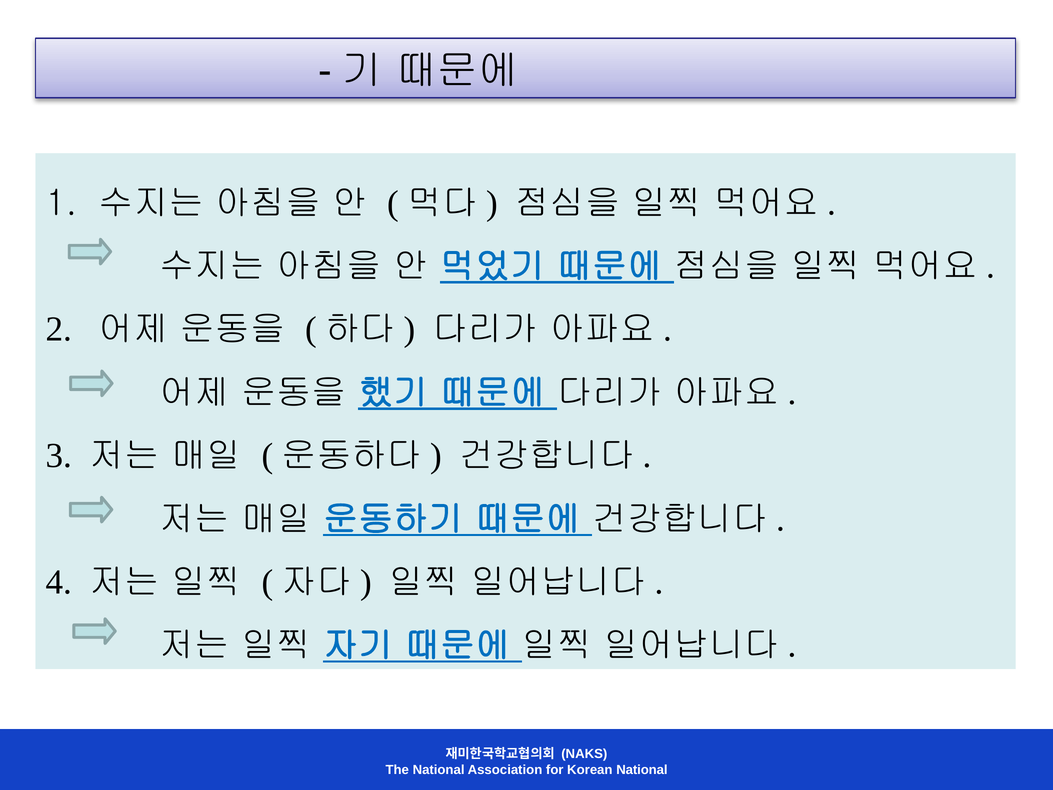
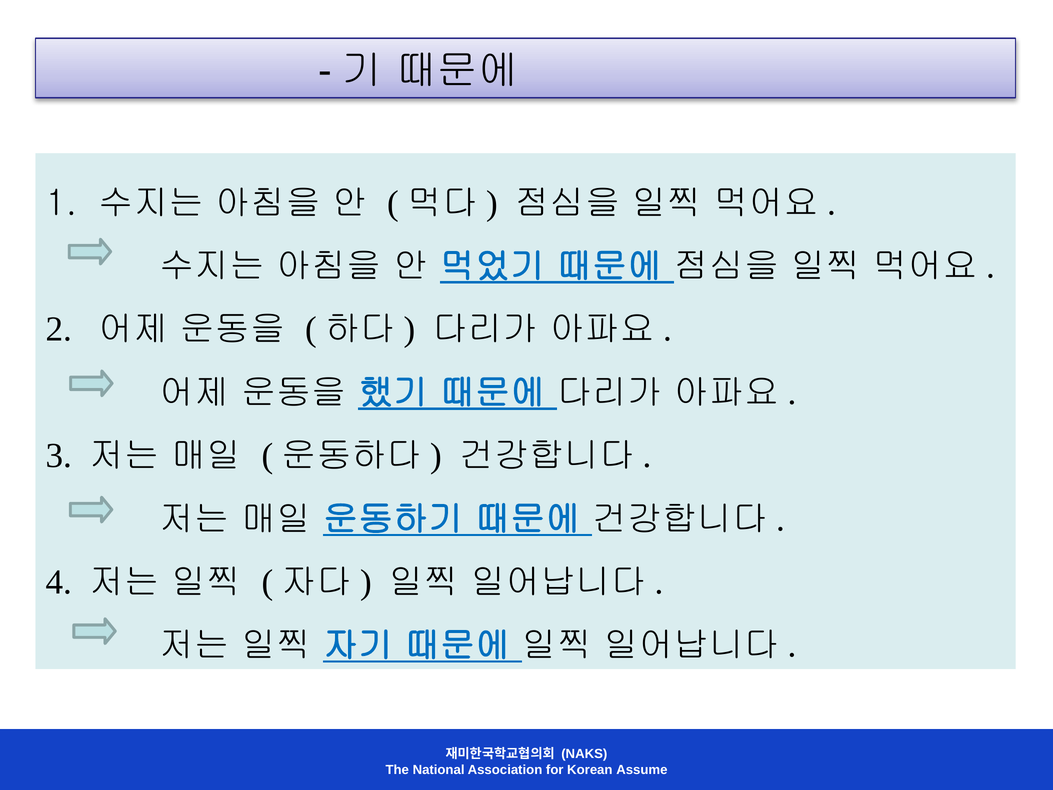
Korean National: National -> Assume
